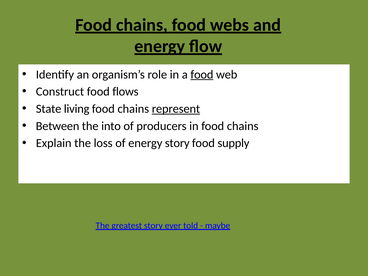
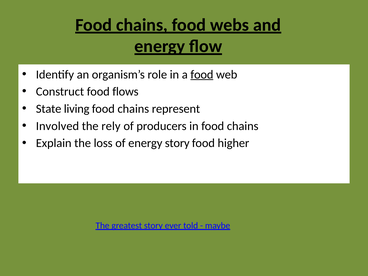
represent underline: present -> none
Between: Between -> Involved
into: into -> rely
supply: supply -> higher
